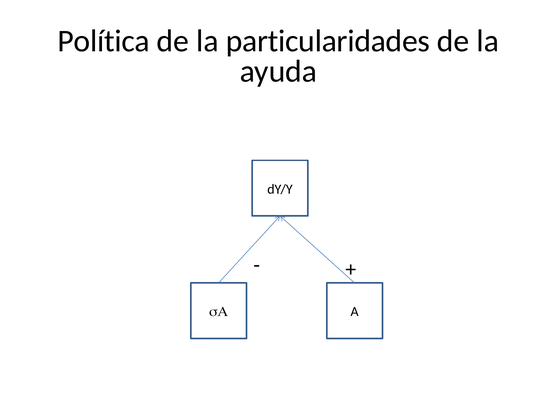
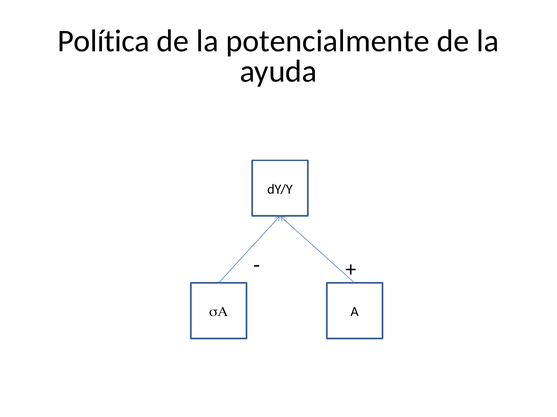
particularidades: particularidades -> potencialmente
